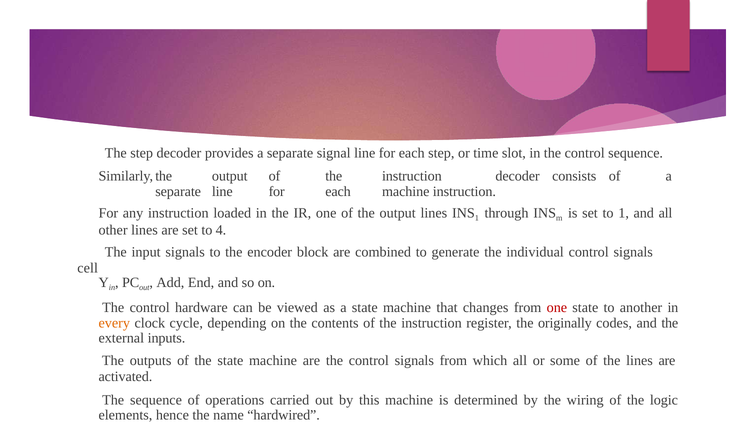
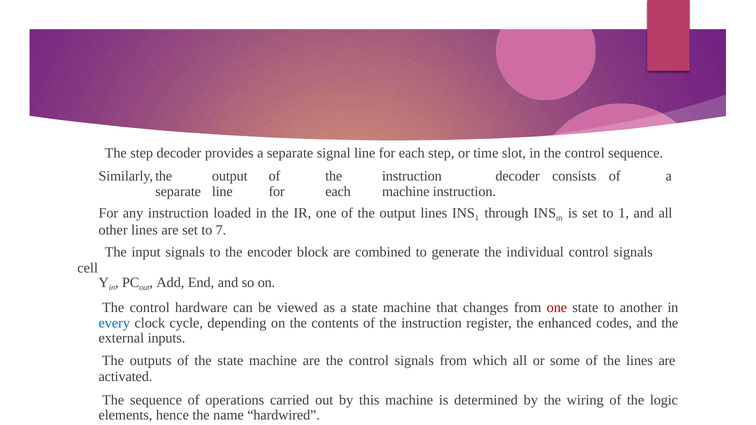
4: 4 -> 7
every colour: orange -> blue
originally: originally -> enhanced
